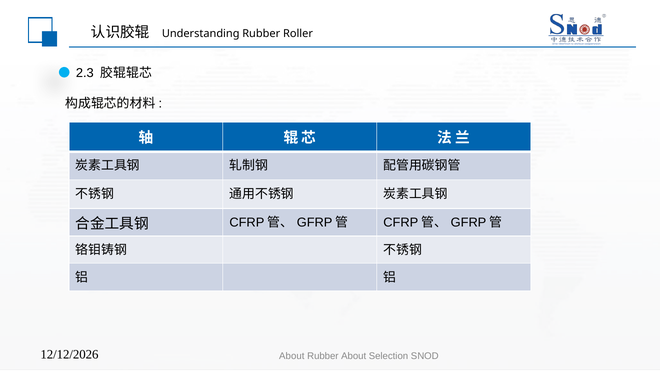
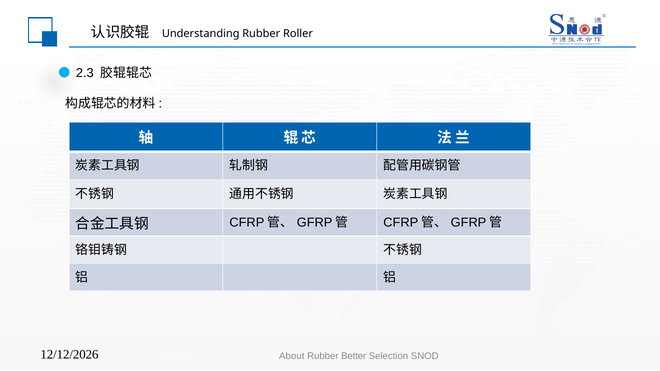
Rubber About: About -> Better
